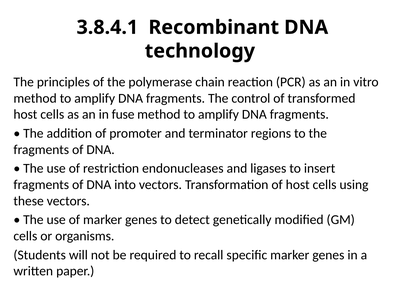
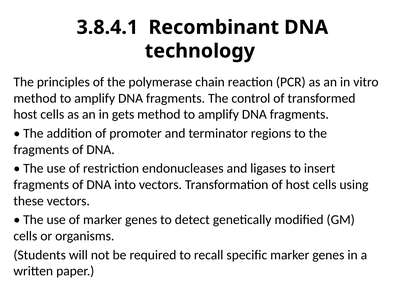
fuse: fuse -> gets
